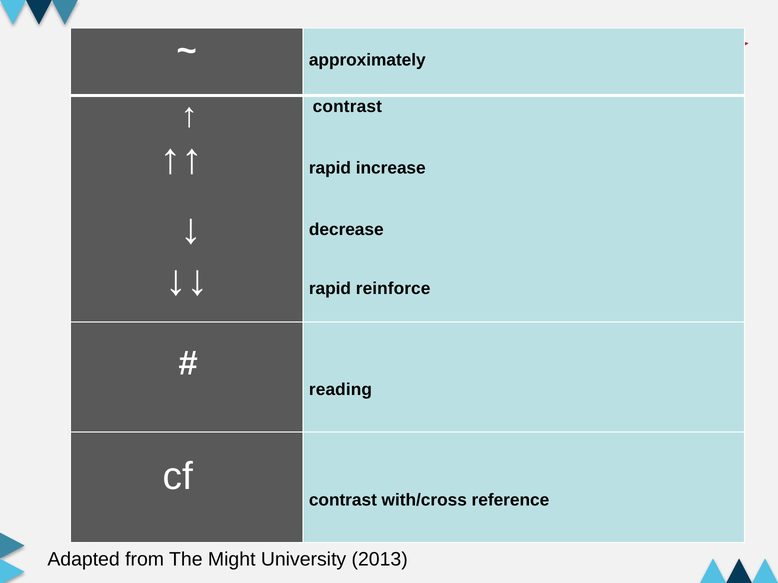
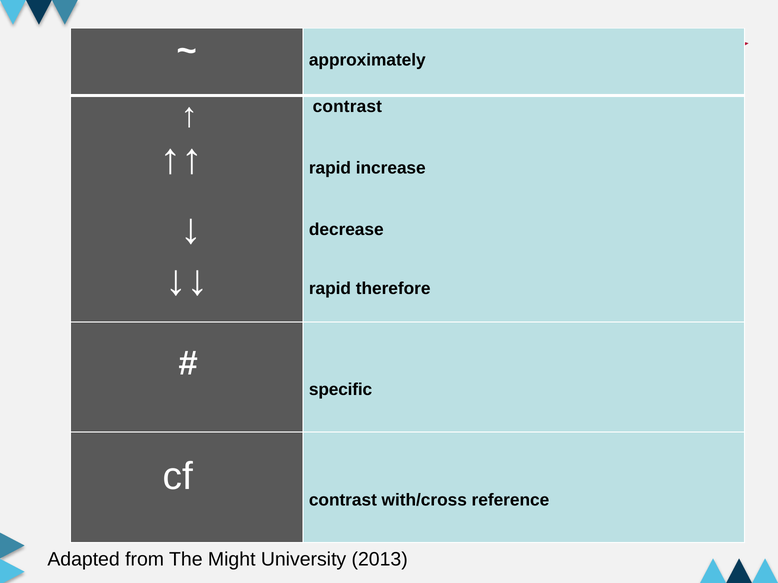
reinforce: reinforce -> therefore
reading: reading -> specific
